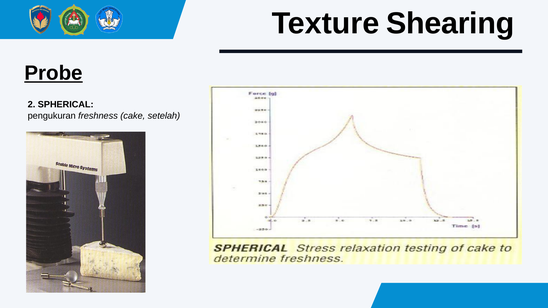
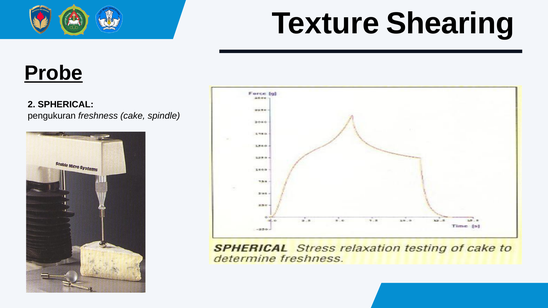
setelah: setelah -> spindle
